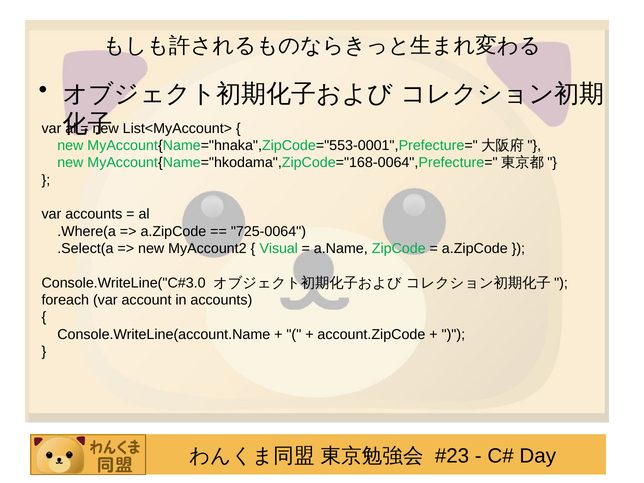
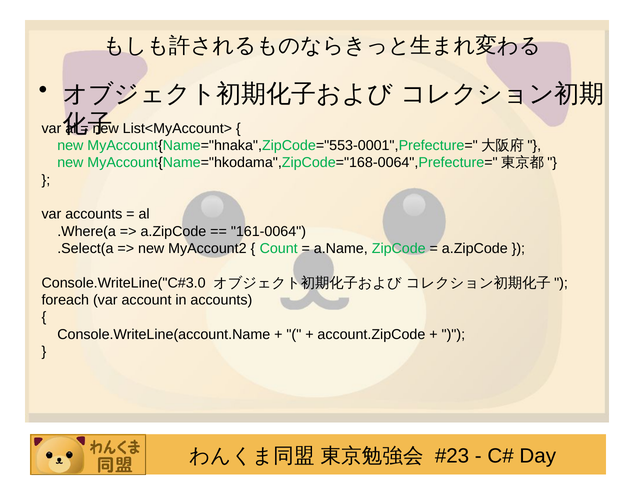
725-0064: 725-0064 -> 161-0064
Visual: Visual -> Count
